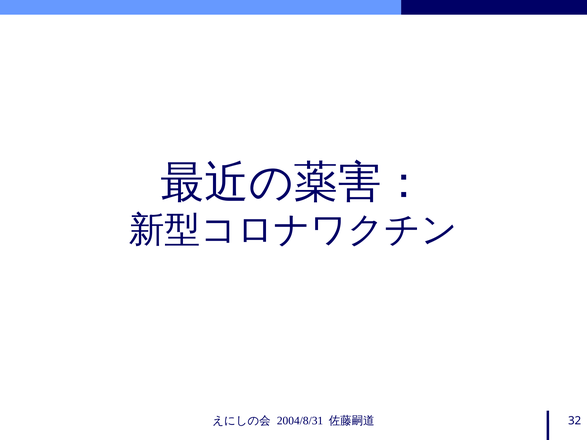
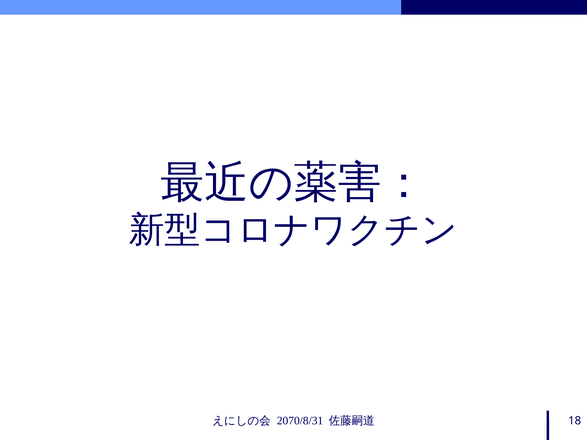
2004/8/31: 2004/8/31 -> 2070/8/31
32: 32 -> 18
